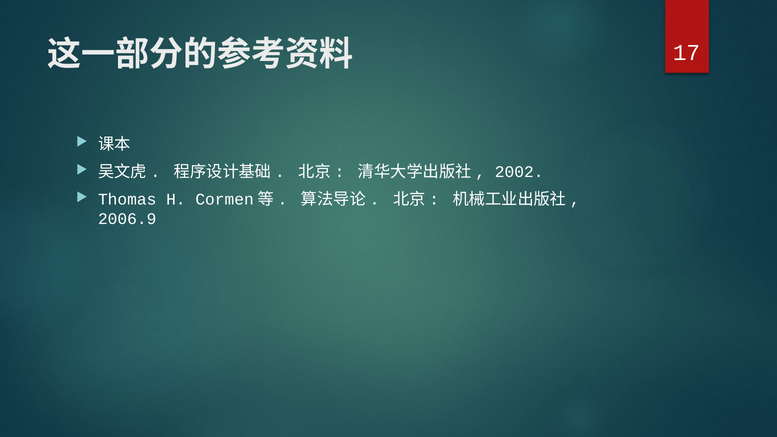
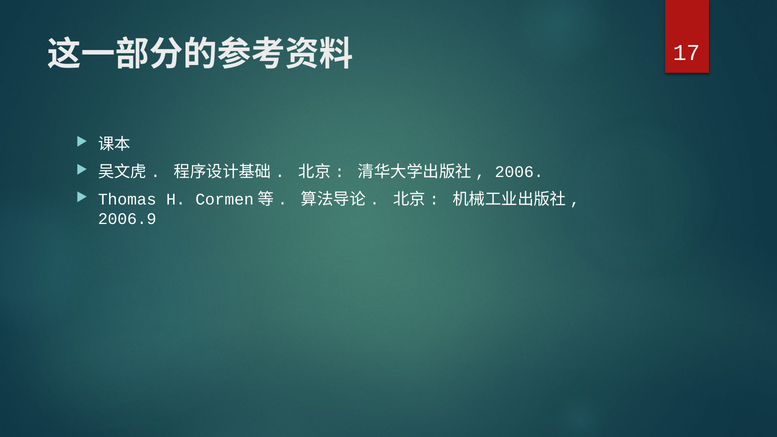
2002: 2002 -> 2006
